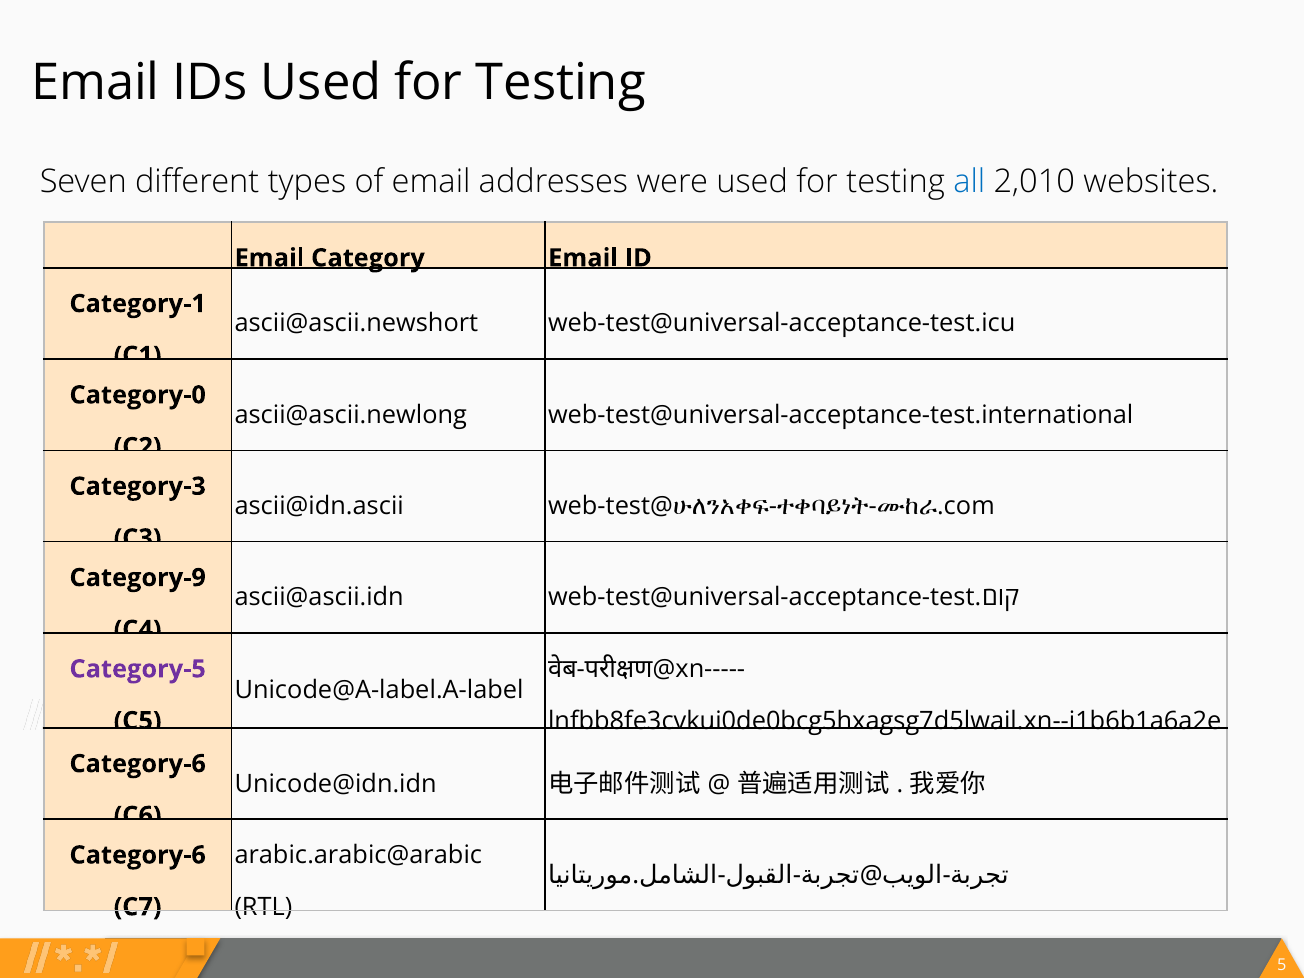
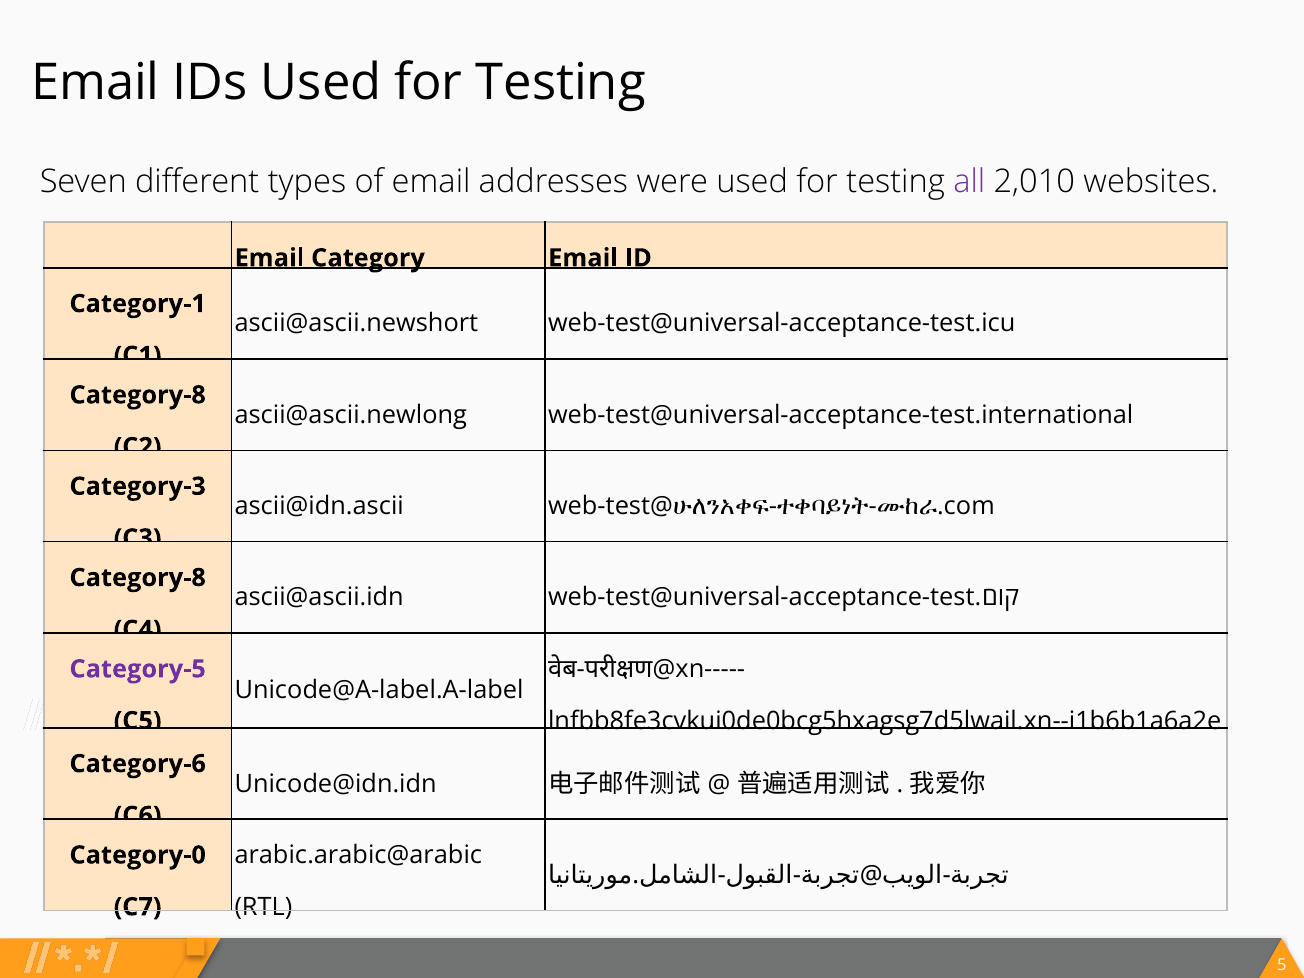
all colour: blue -> purple
Category-0 at (138, 395): Category-0 -> Category-8
Category-9 at (138, 578): Category-9 -> Category-8
Category-6 at (138, 855): Category-6 -> Category-0
